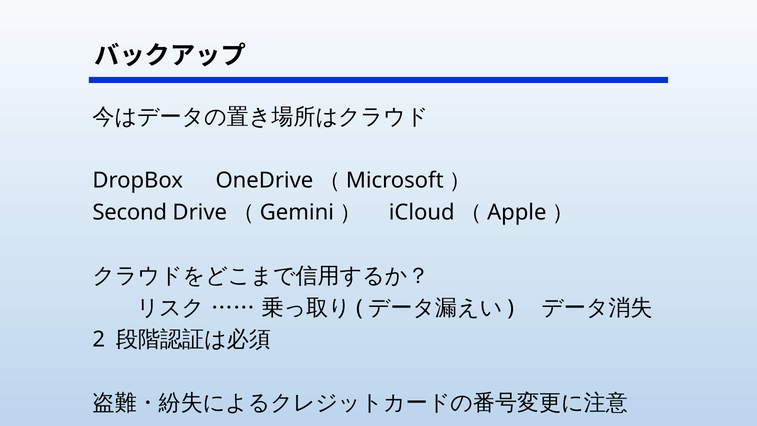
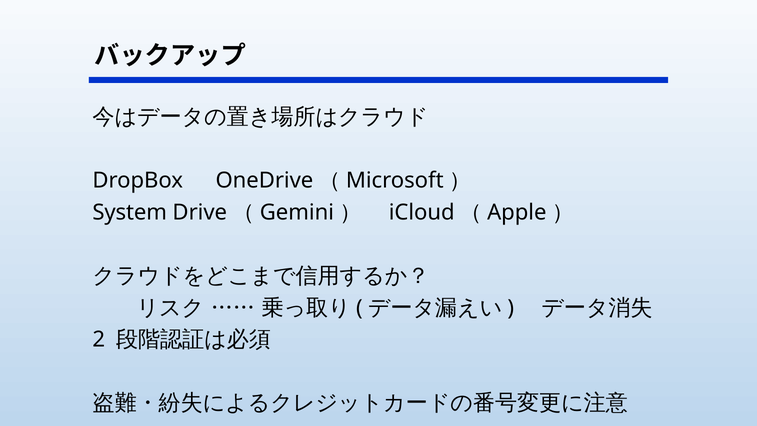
Second: Second -> System
